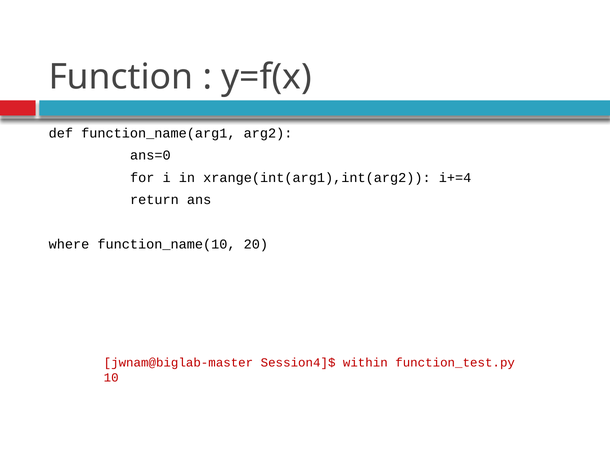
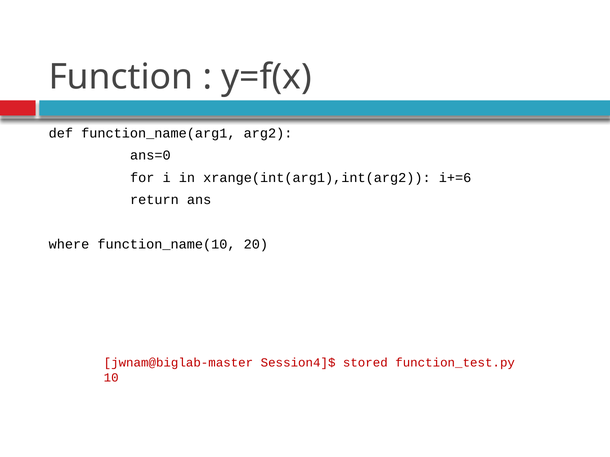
i+=4: i+=4 -> i+=6
within: within -> stored
